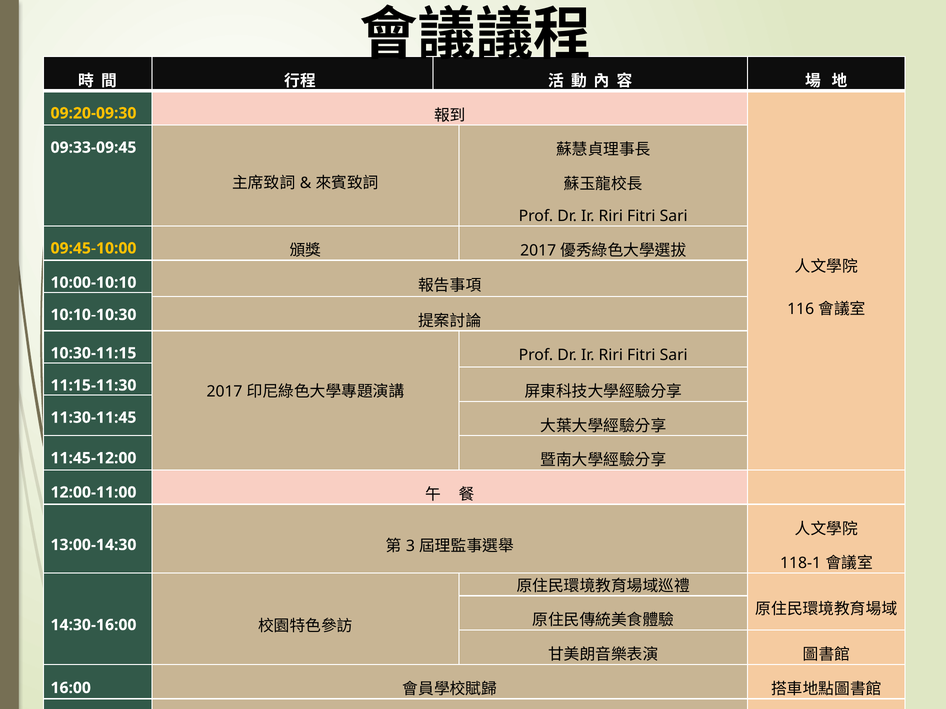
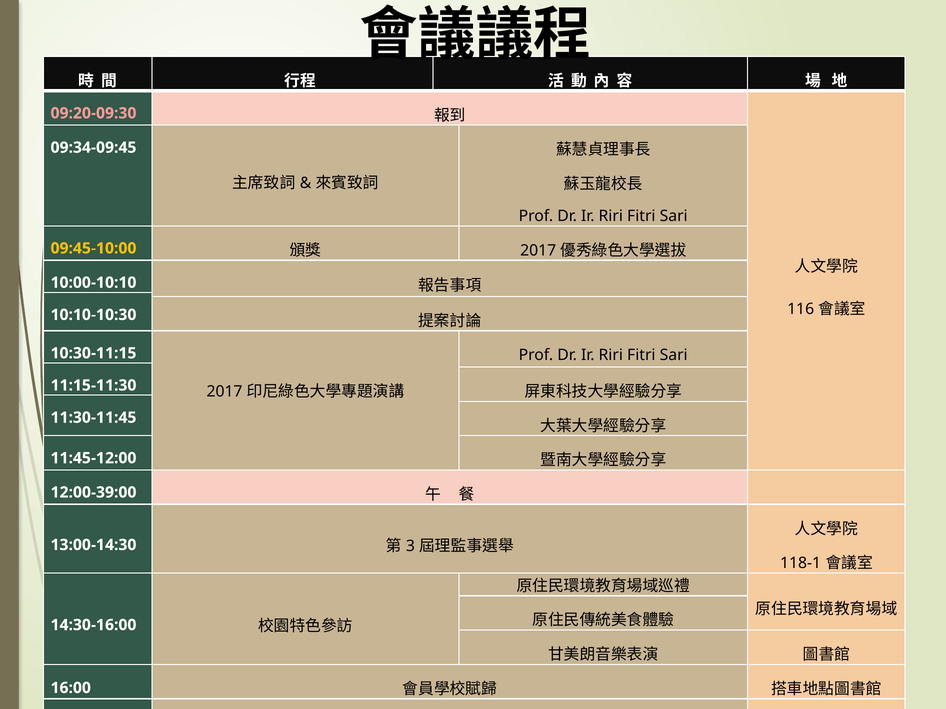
09:20-09:30 colour: yellow -> pink
09:33-09:45: 09:33-09:45 -> 09:34-09:45
12:00-11:00: 12:00-11:00 -> 12:00-39:00
